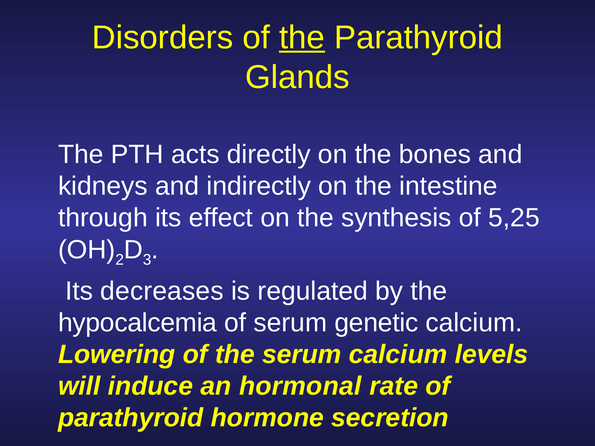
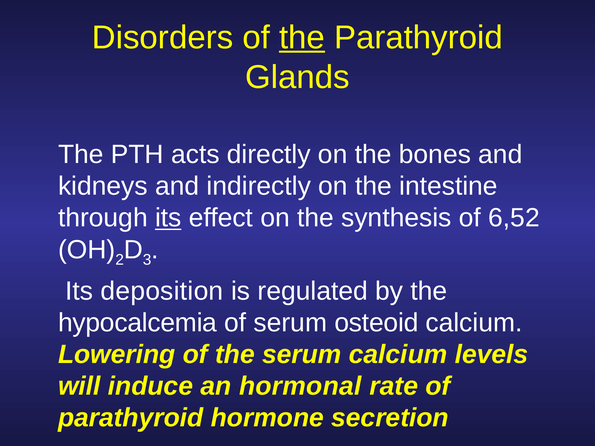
its at (168, 218) underline: none -> present
5,25: 5,25 -> 6,52
decreases: decreases -> deposition
genetic: genetic -> osteoid
